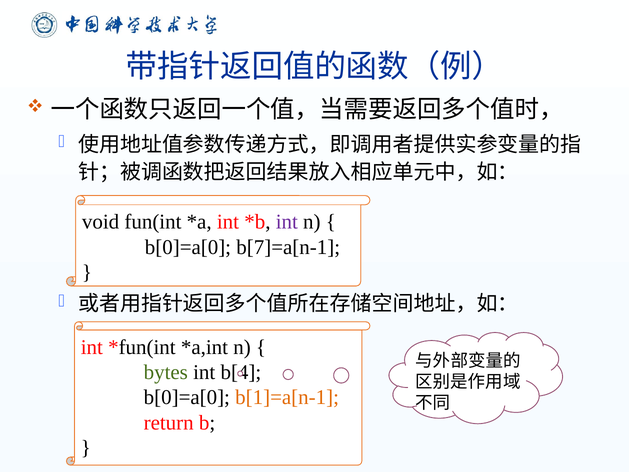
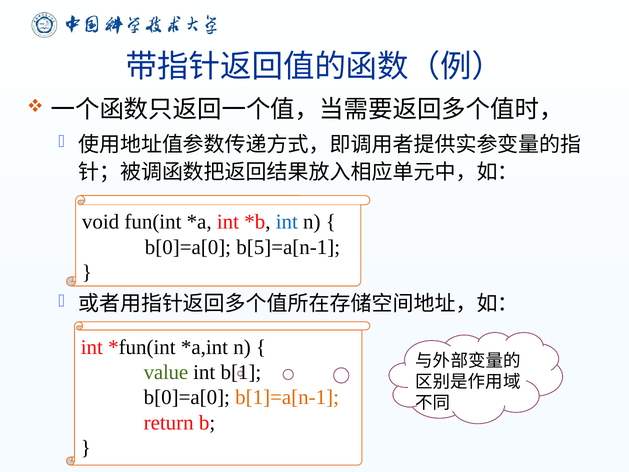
int at (287, 222) colour: purple -> blue
b[7]=a[n-1: b[7]=a[n-1 -> b[5]=a[n-1
bytes: bytes -> value
b[4: b[4 -> b[1
